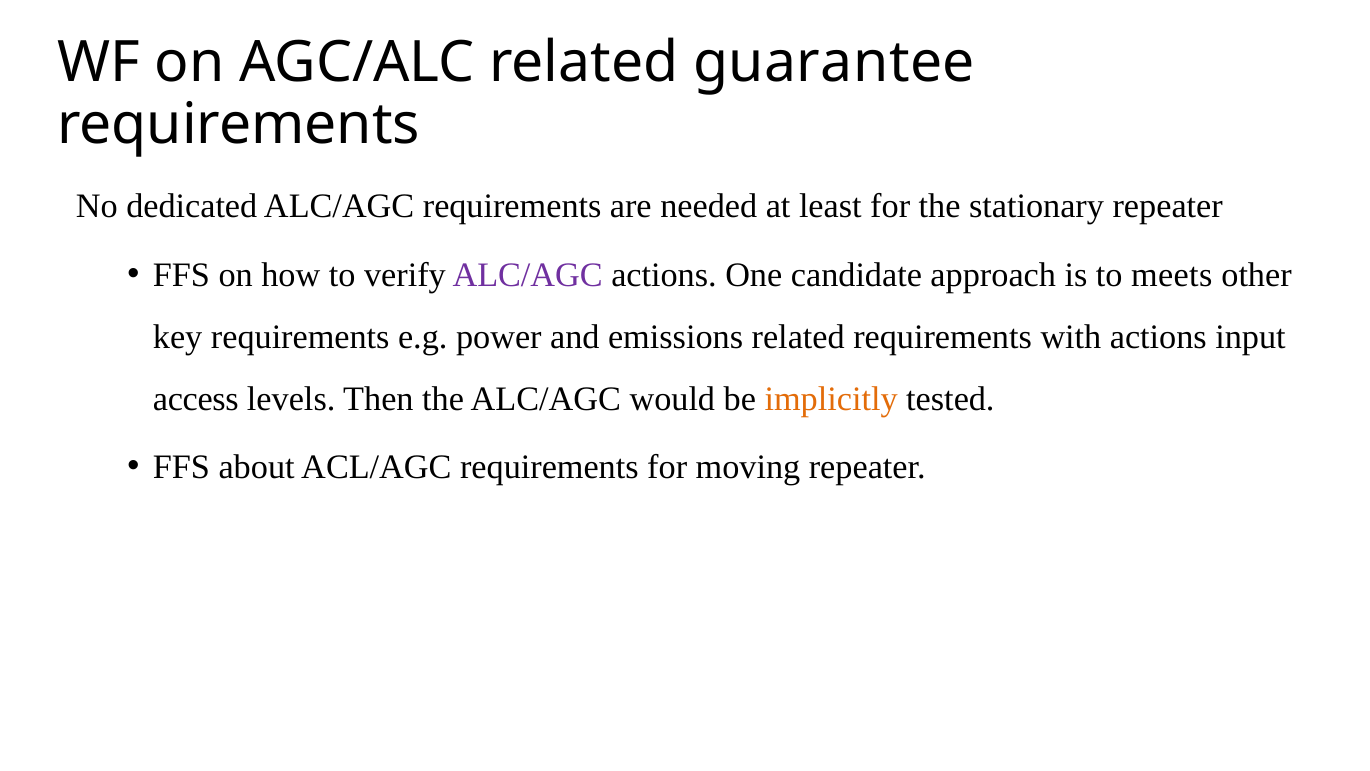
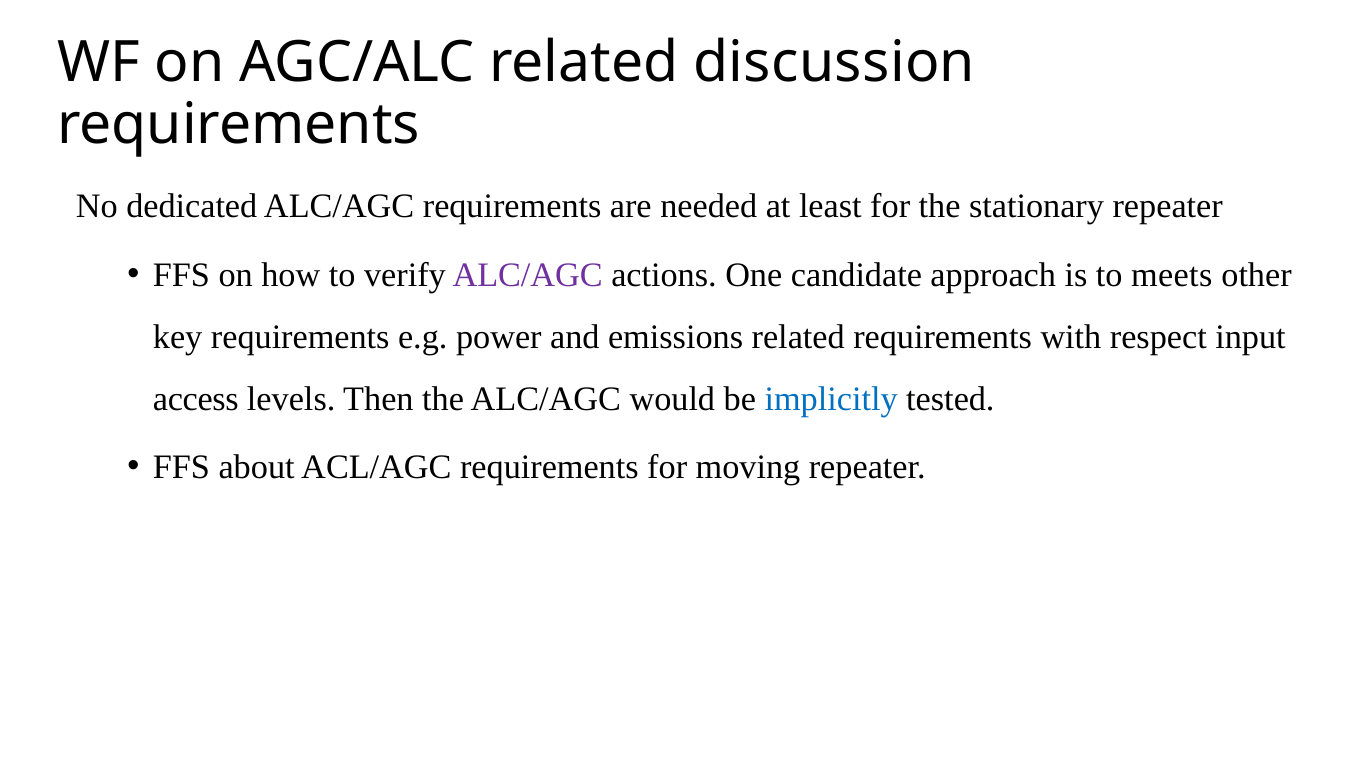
guarantee: guarantee -> discussion
with actions: actions -> respect
implicitly colour: orange -> blue
